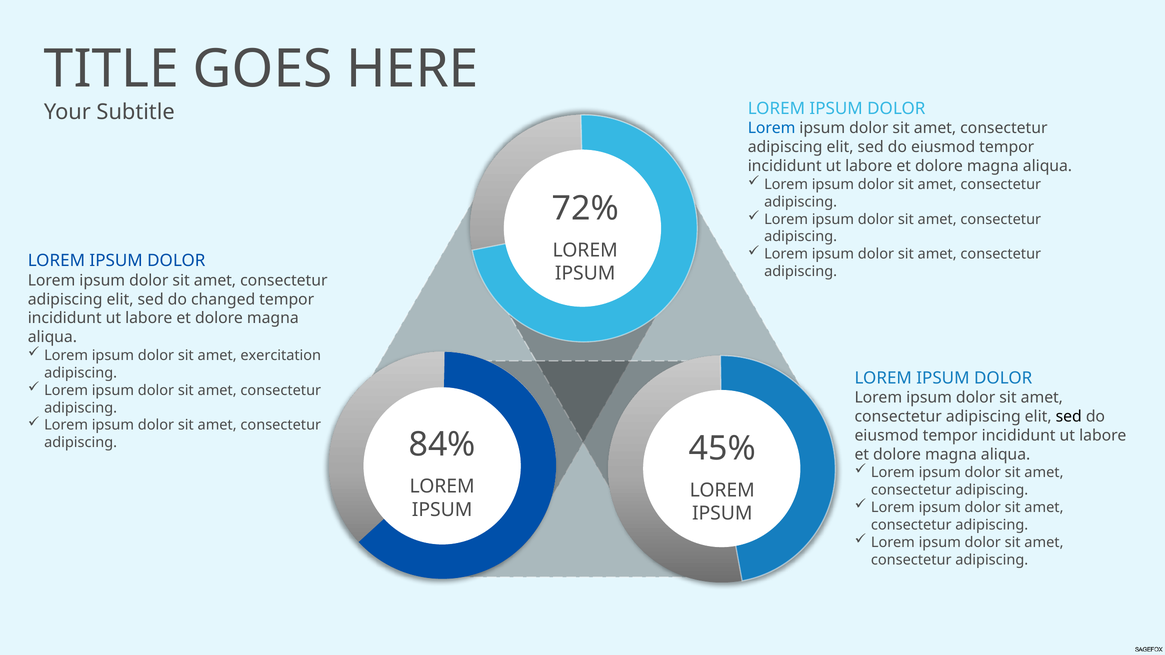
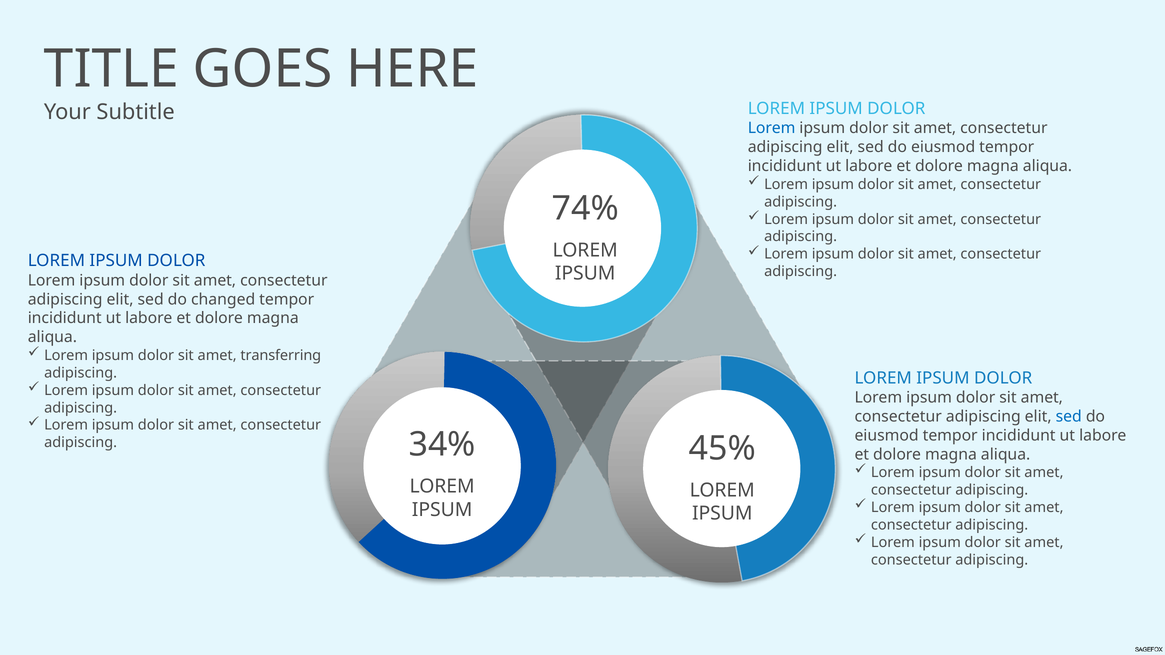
72%: 72% -> 74%
exercitation: exercitation -> transferring
sed at (1069, 417) colour: black -> blue
84%: 84% -> 34%
